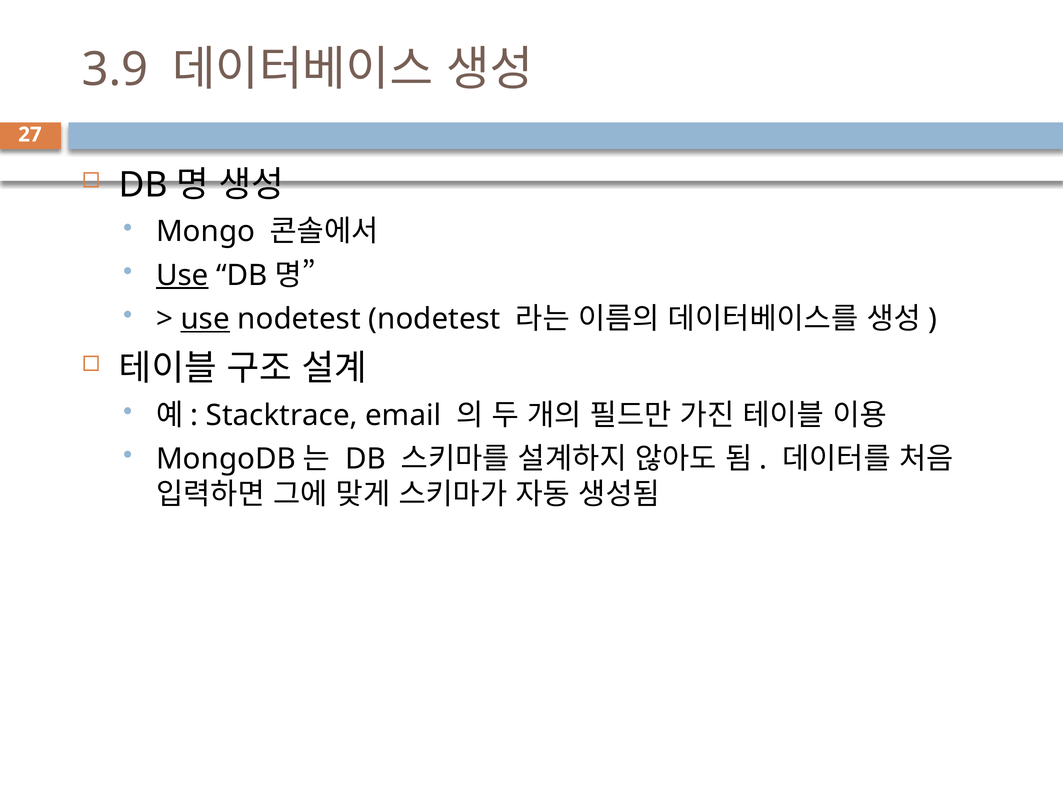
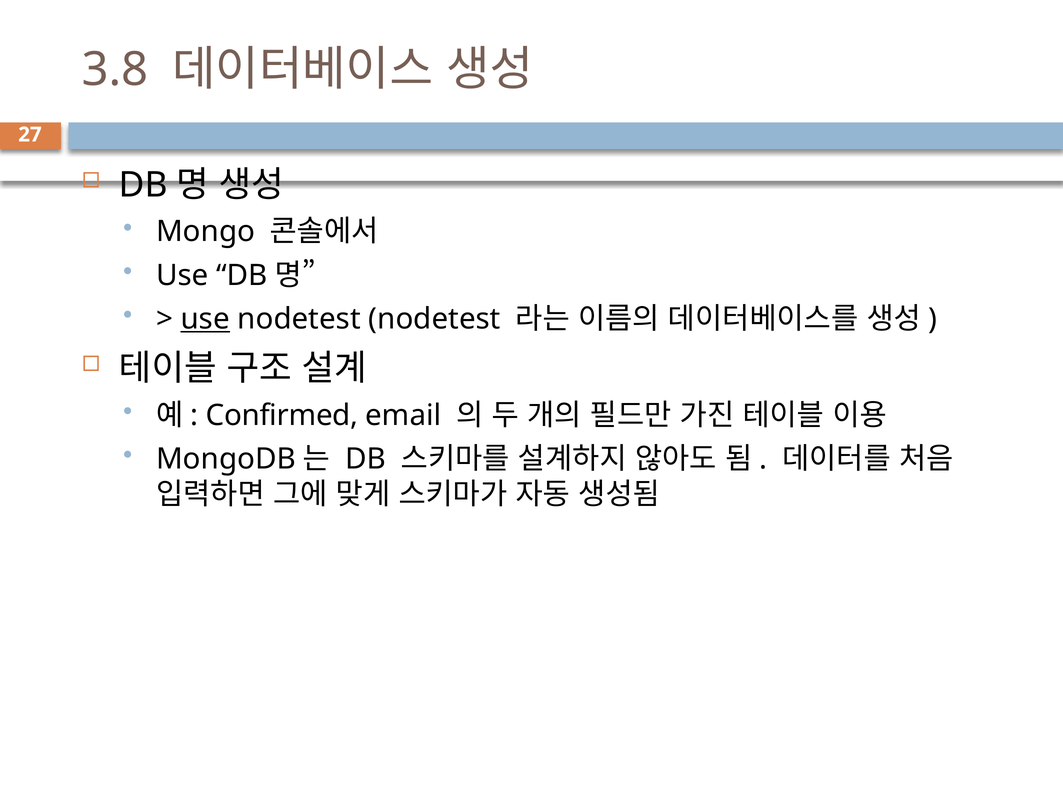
3.9: 3.9 -> 3.8
Use at (182, 275) underline: present -> none
Stacktrace: Stacktrace -> Confirmed
